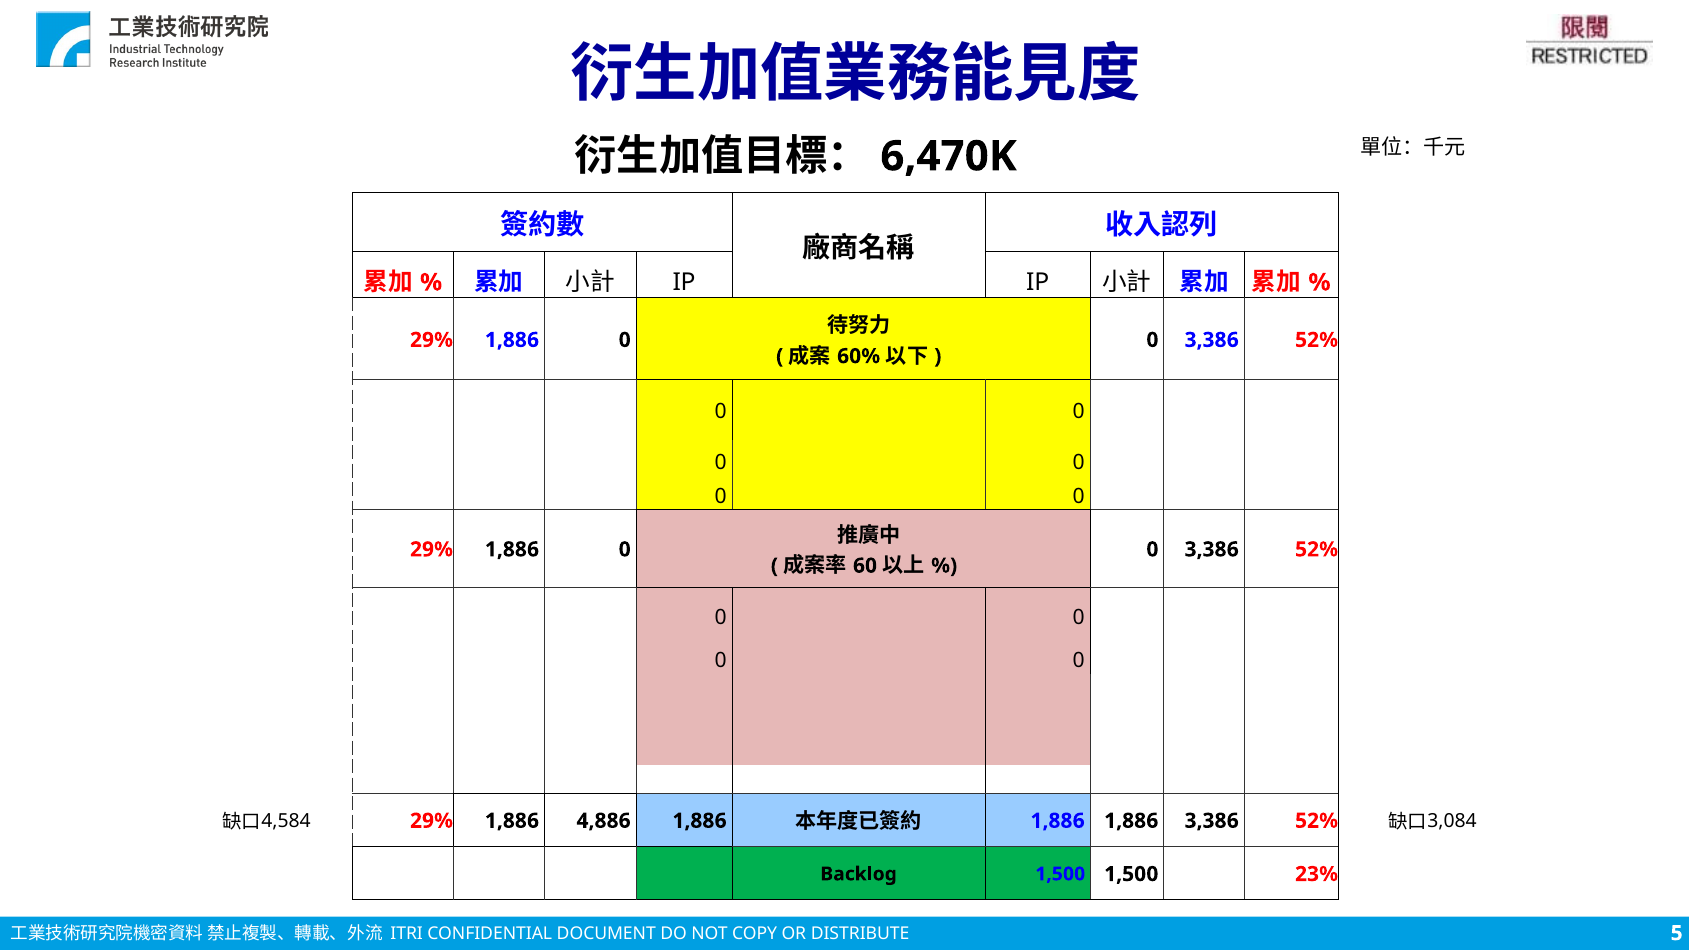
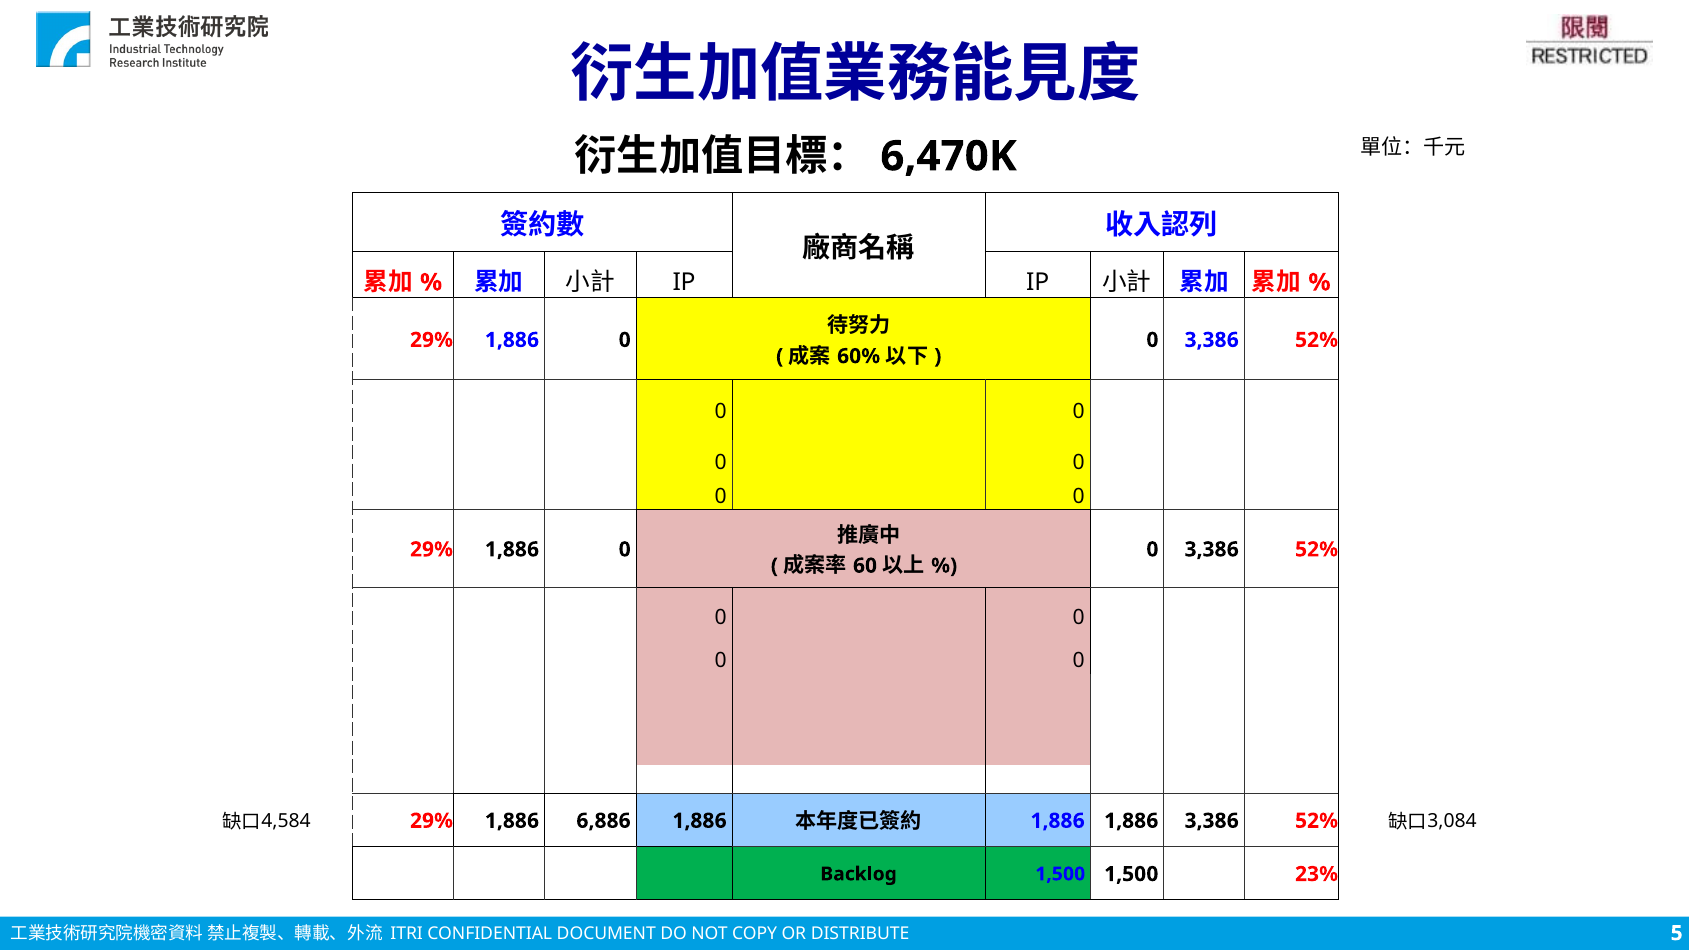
4,886: 4,886 -> 6,886
